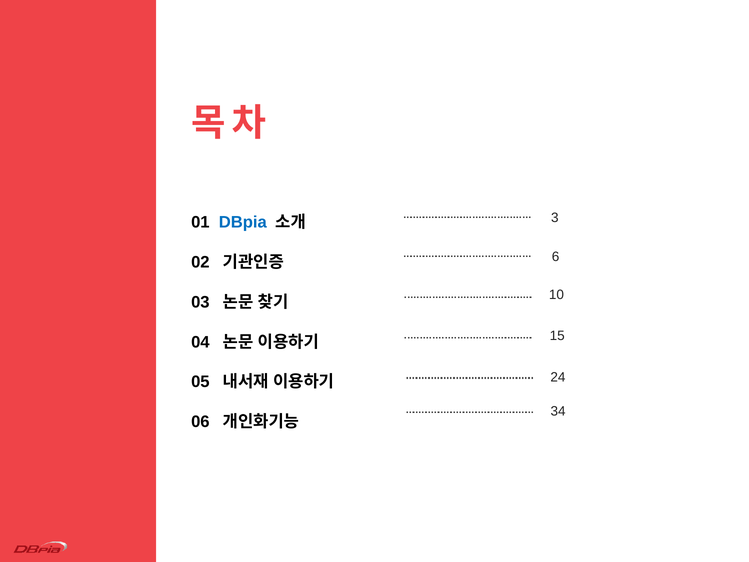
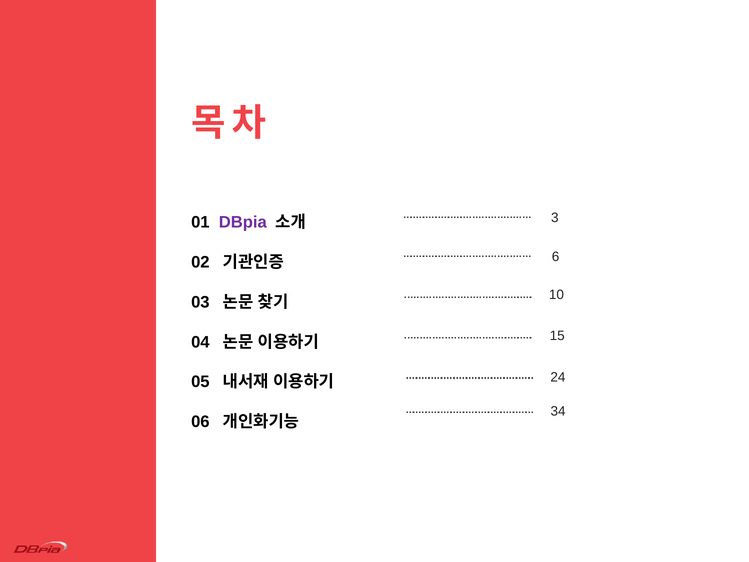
DBpia colour: blue -> purple
